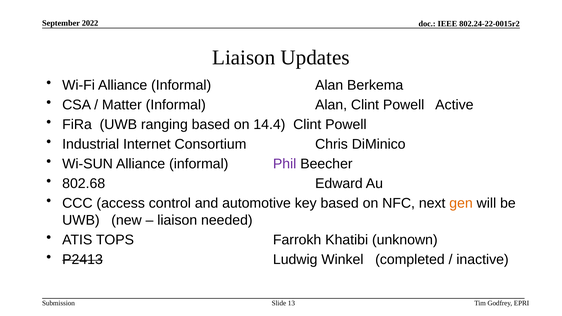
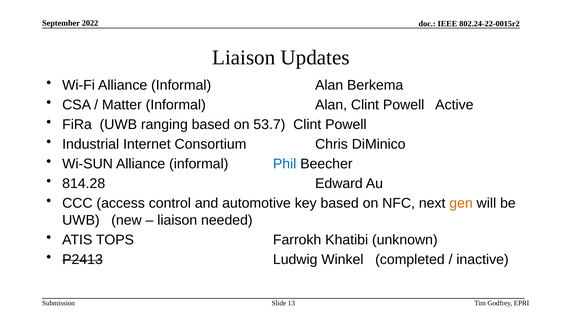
14.4: 14.4 -> 53.7
Phil colour: purple -> blue
802.68: 802.68 -> 814.28
